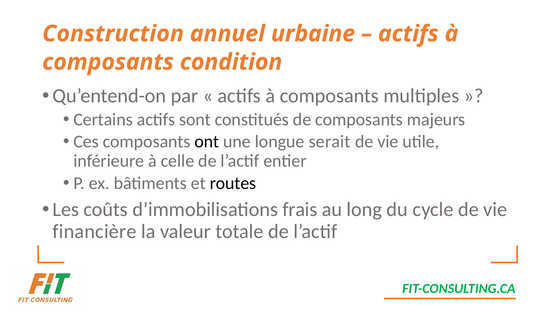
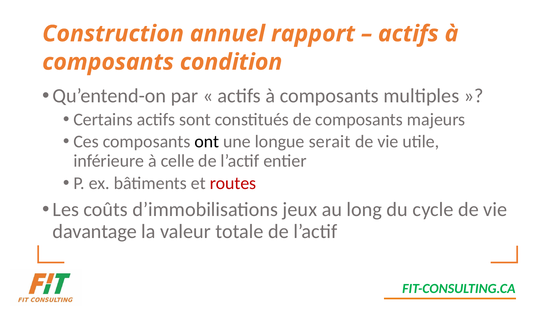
urbaine: urbaine -> rapport
routes colour: black -> red
frais: frais -> jeux
financière: financière -> davantage
